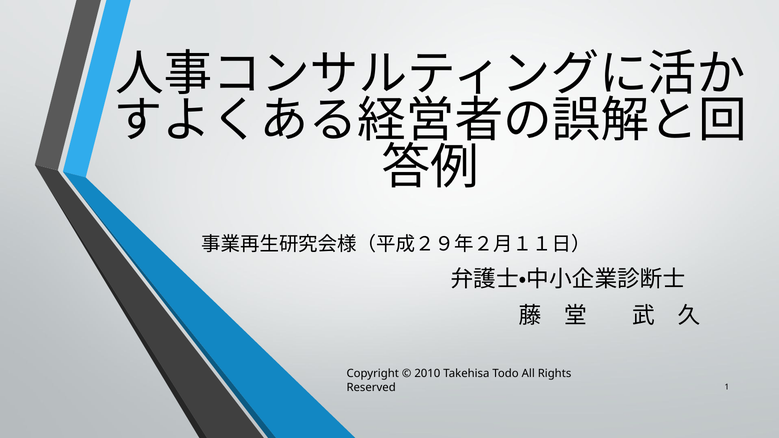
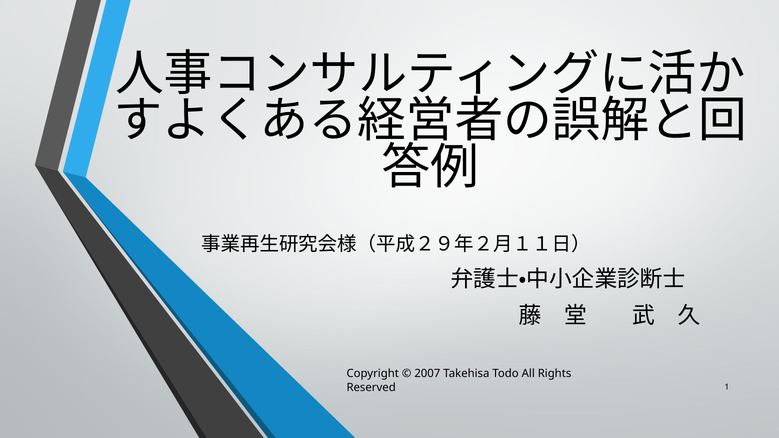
2010: 2010 -> 2007
